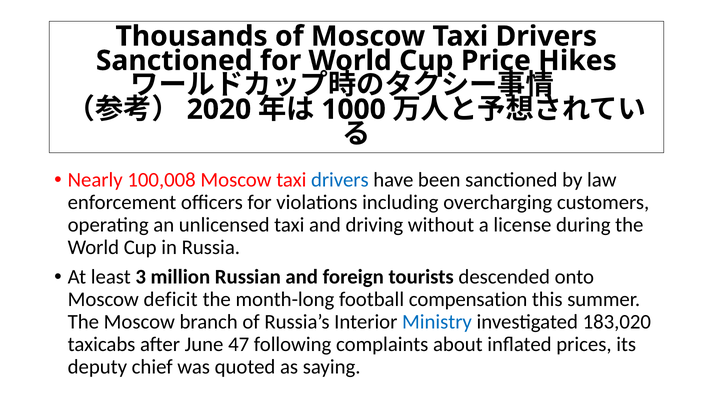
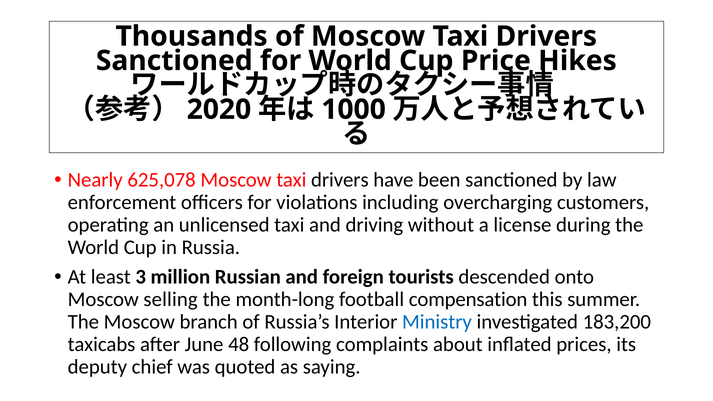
100,008: 100,008 -> 625,078
drivers at (340, 180) colour: blue -> black
deficit: deficit -> selling
183,020: 183,020 -> 183,200
47: 47 -> 48
